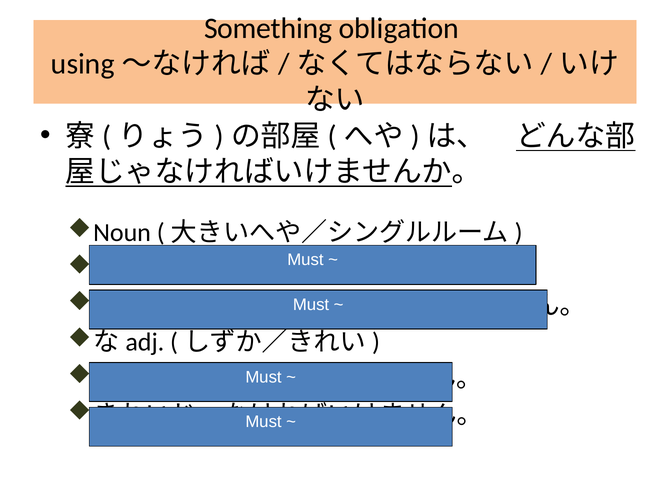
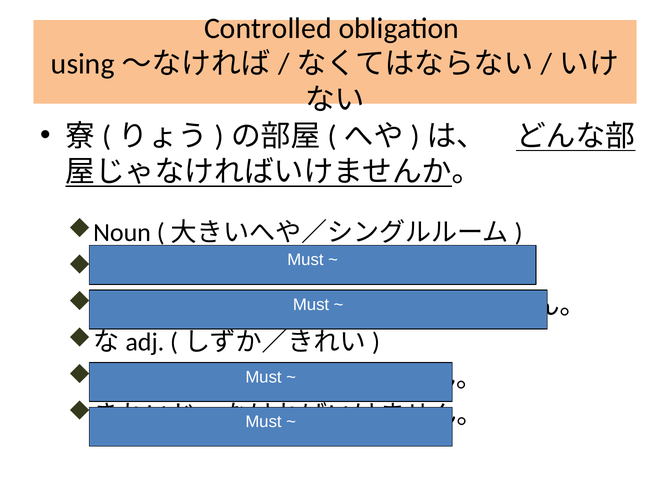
Something: Something -> Controlled
